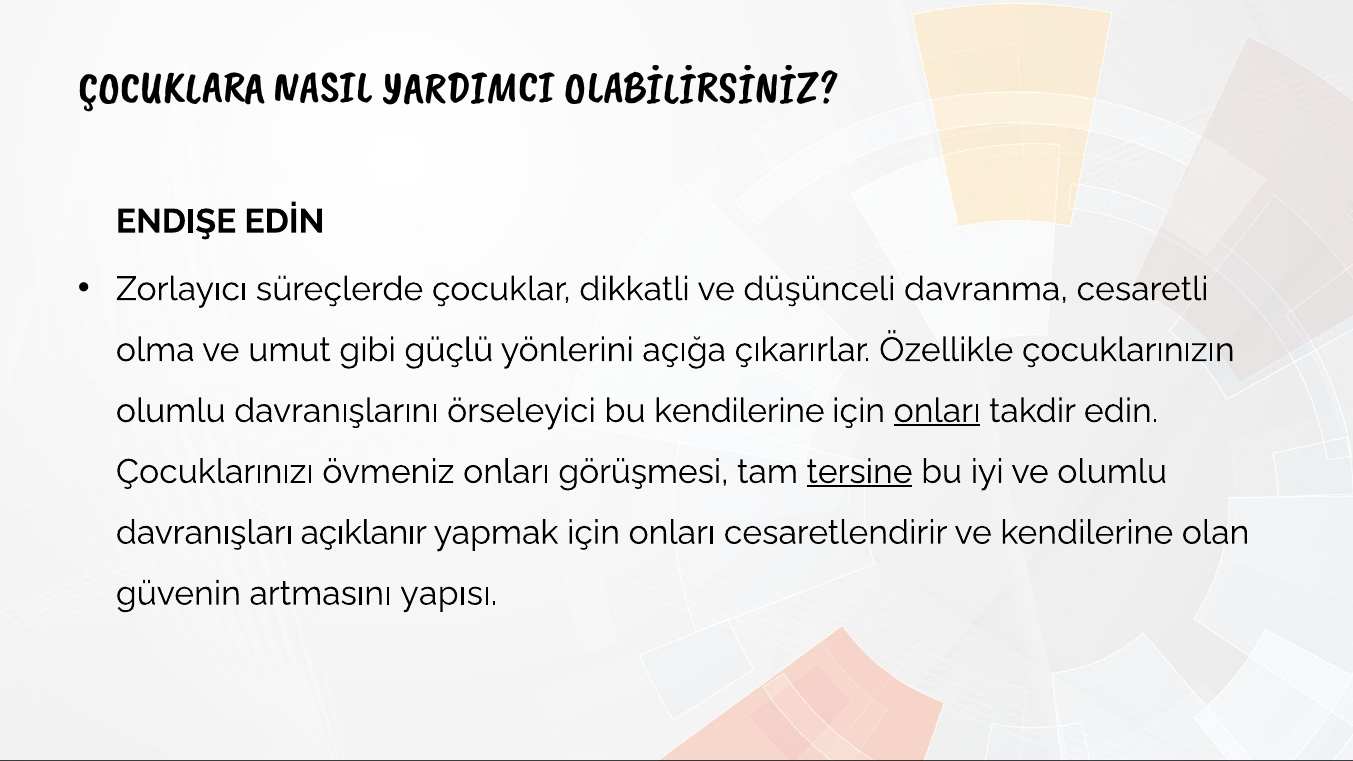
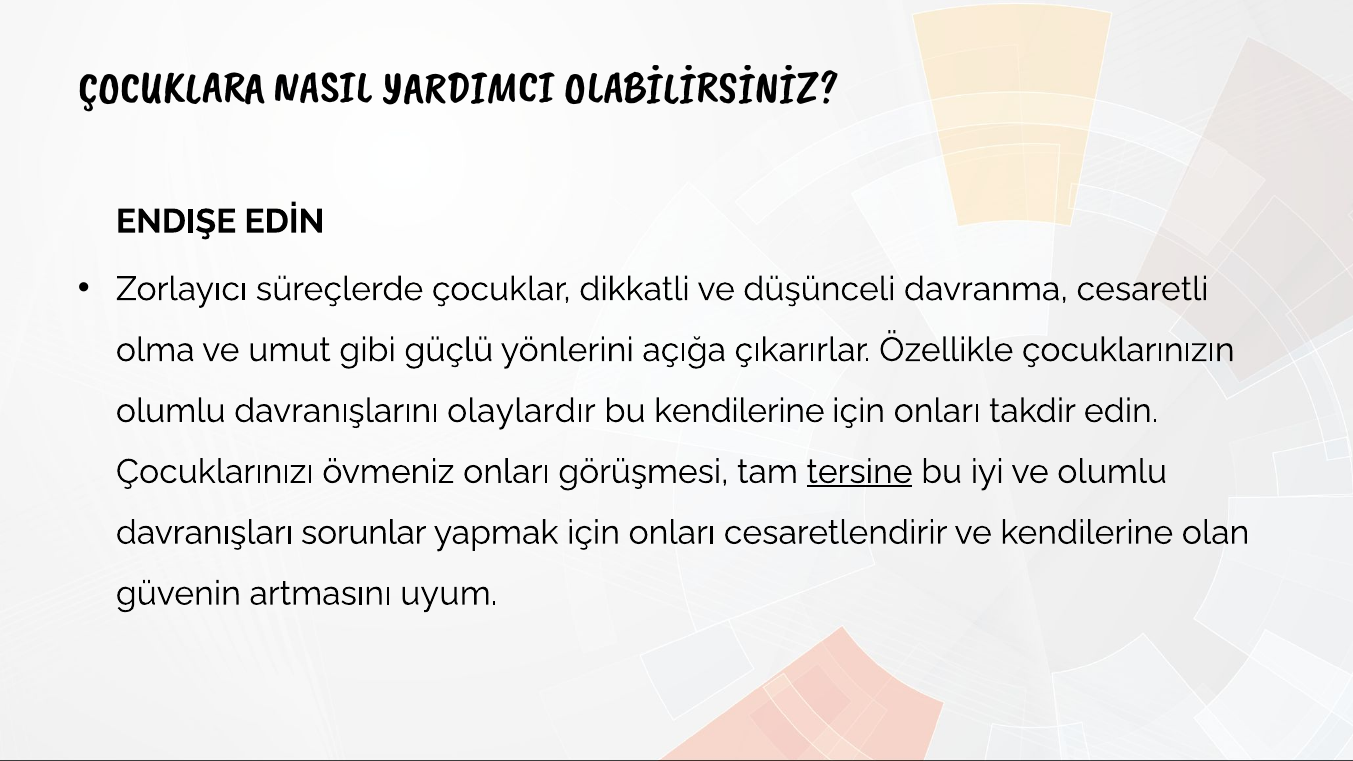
örseleyici: örseleyici -> olaylardır
onları at (937, 411) underline: present -> none
açıklanır: açıklanır -> sorunlar
yapısı: yapısı -> uyum
